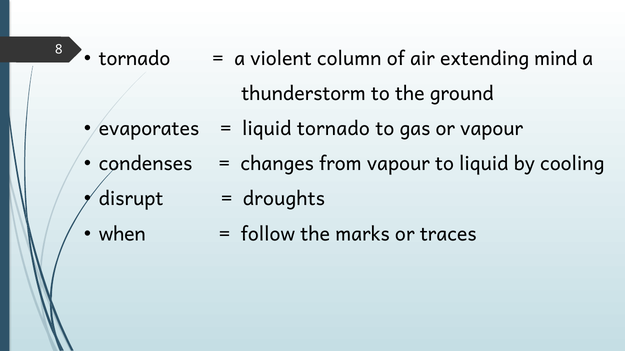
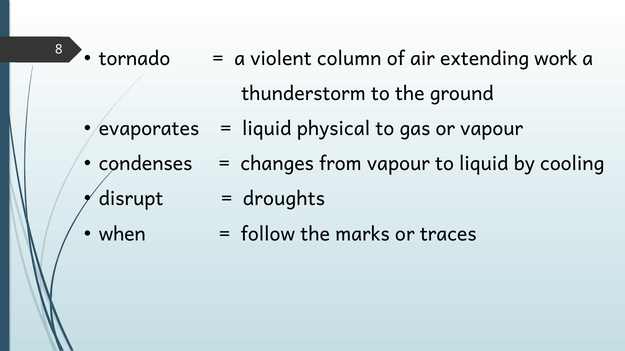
mind: mind -> work
liquid tornado: tornado -> physical
